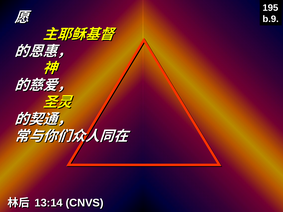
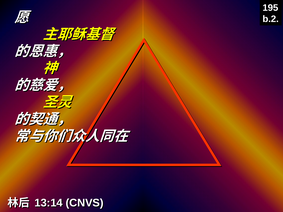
b.9: b.9 -> b.2
